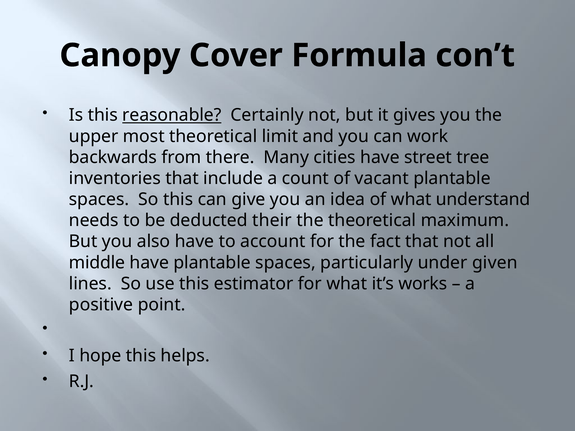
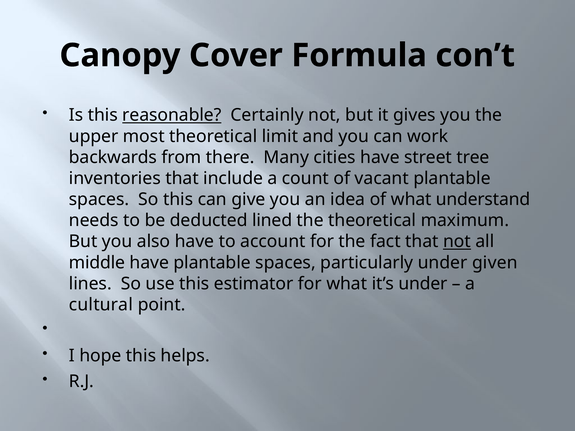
their: their -> lined
not at (457, 242) underline: none -> present
it’s works: works -> under
positive: positive -> cultural
